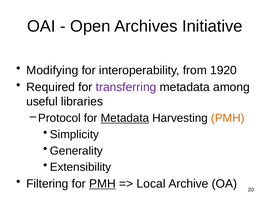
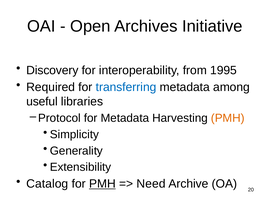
Modifying: Modifying -> Discovery
1920: 1920 -> 1995
transferring colour: purple -> blue
Metadata at (125, 118) underline: present -> none
Filtering: Filtering -> Catalog
Local: Local -> Need
